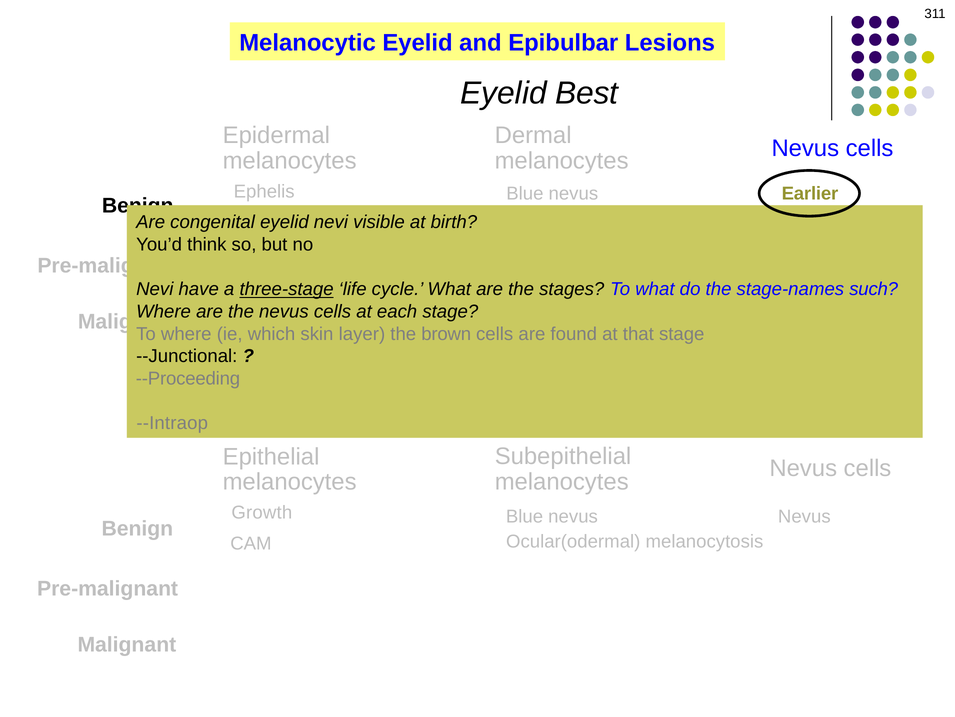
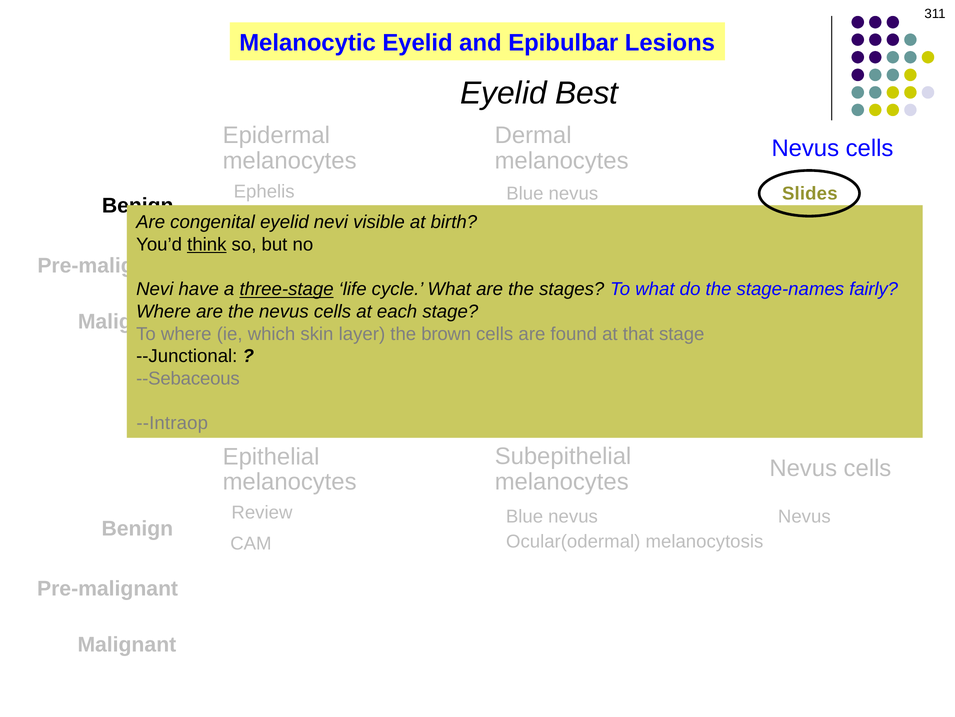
Earlier: Earlier -> Slides
think underline: none -> present
such: such -> fairly
--Proceeding: --Proceeding -> --Sebaceous
Growth: Growth -> Review
